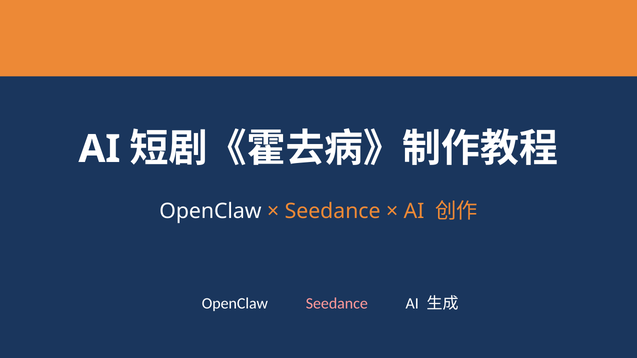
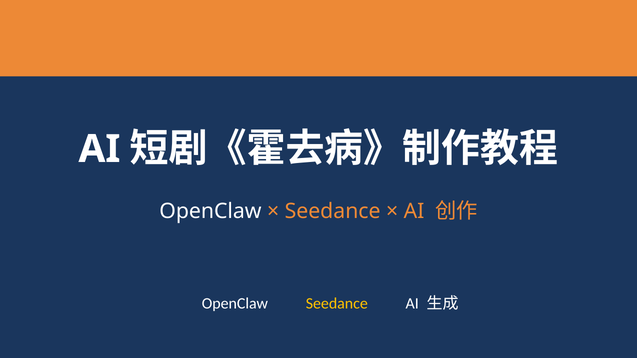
Seedance at (337, 304) colour: pink -> yellow
